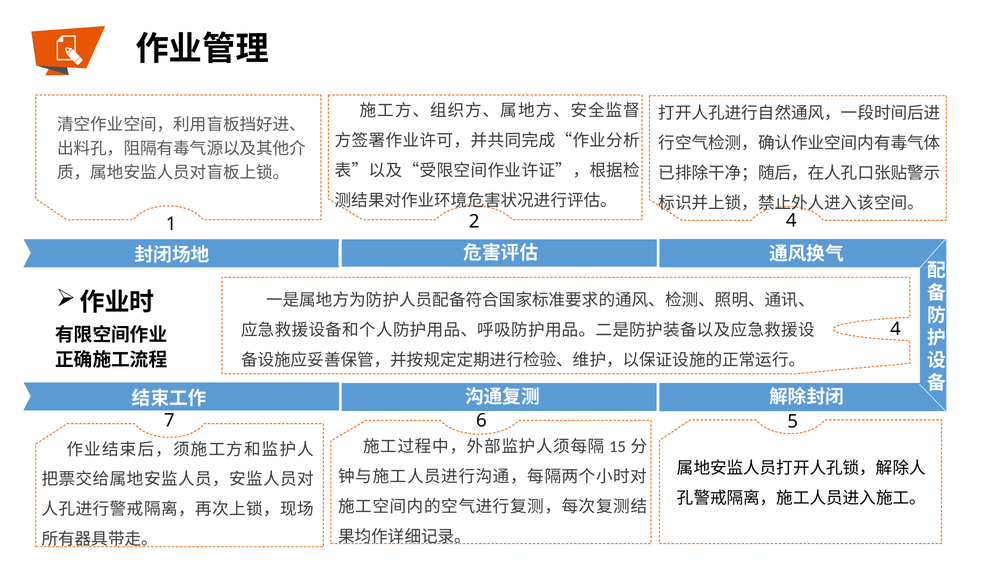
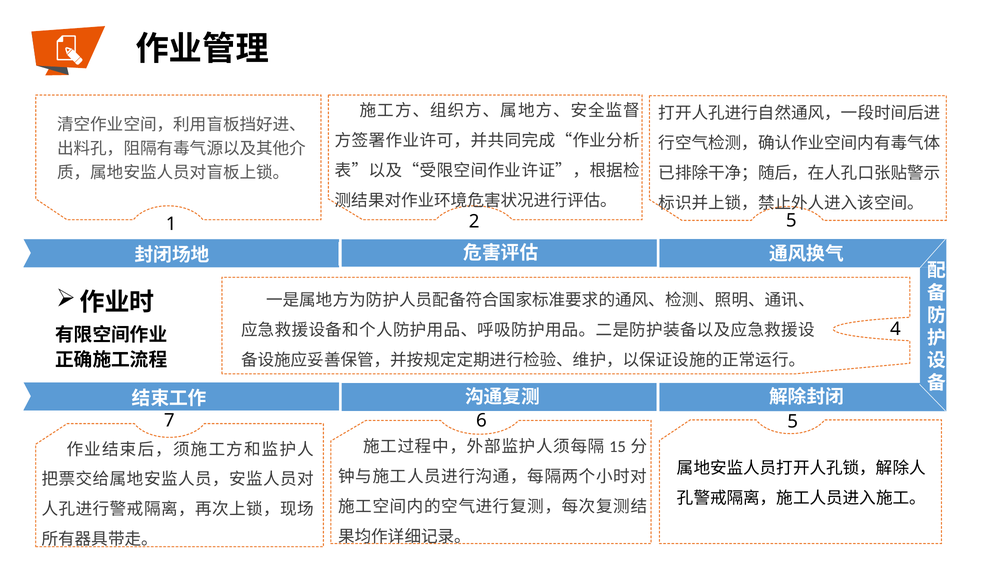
2 4: 4 -> 5
